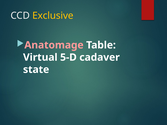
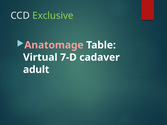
Exclusive colour: yellow -> light green
5-D: 5-D -> 7-D
state: state -> adult
